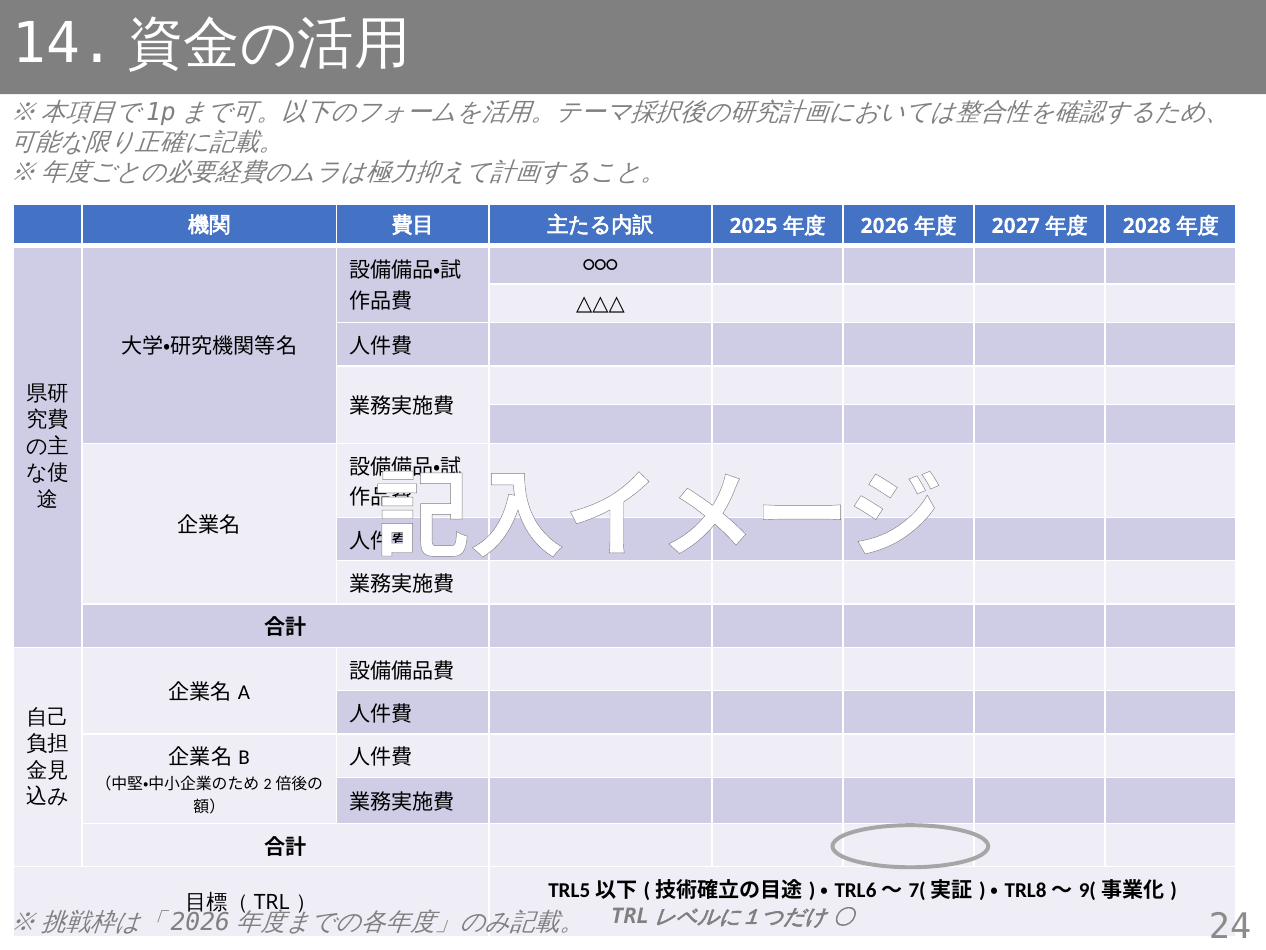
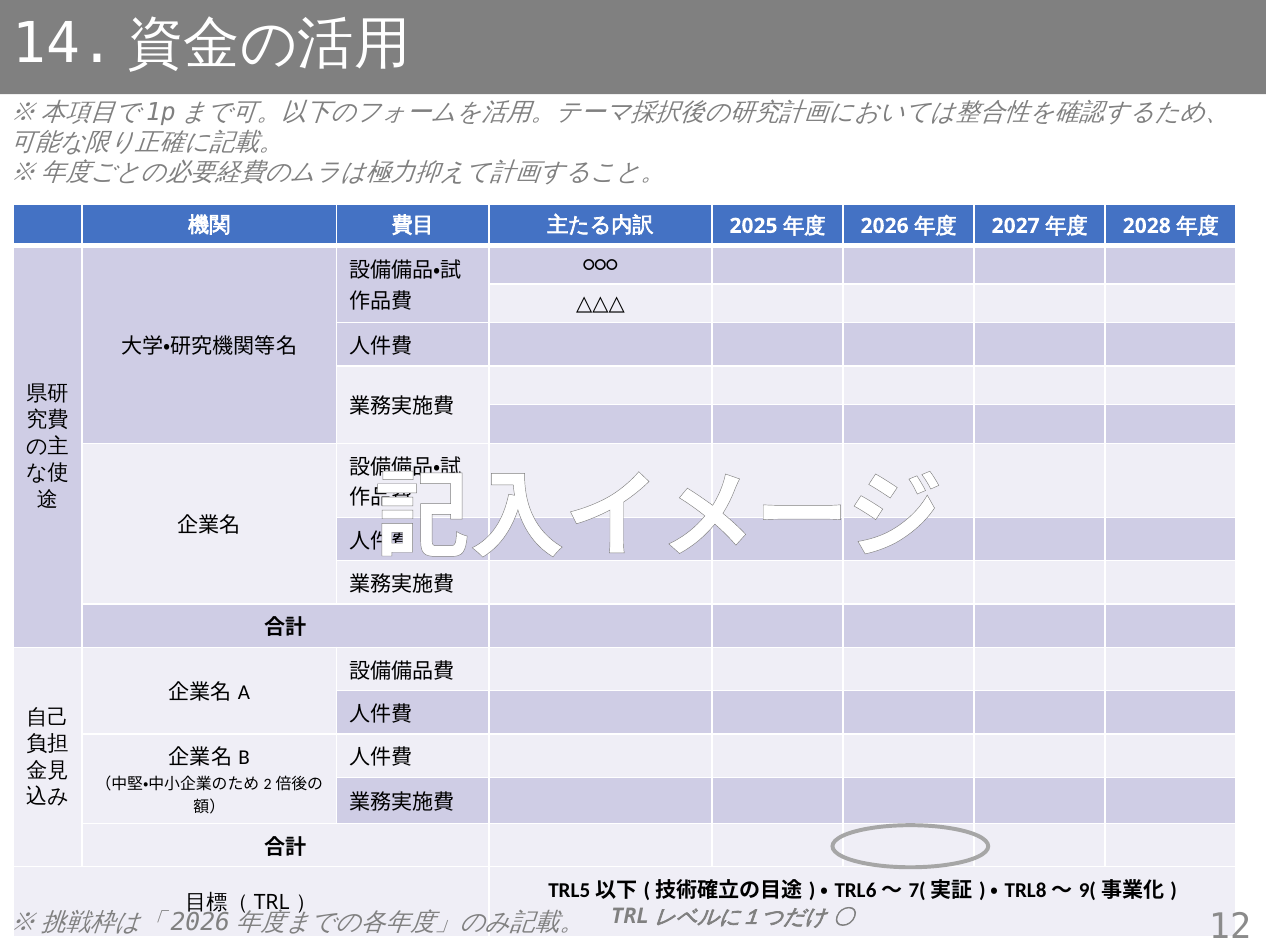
24: 24 -> 12
